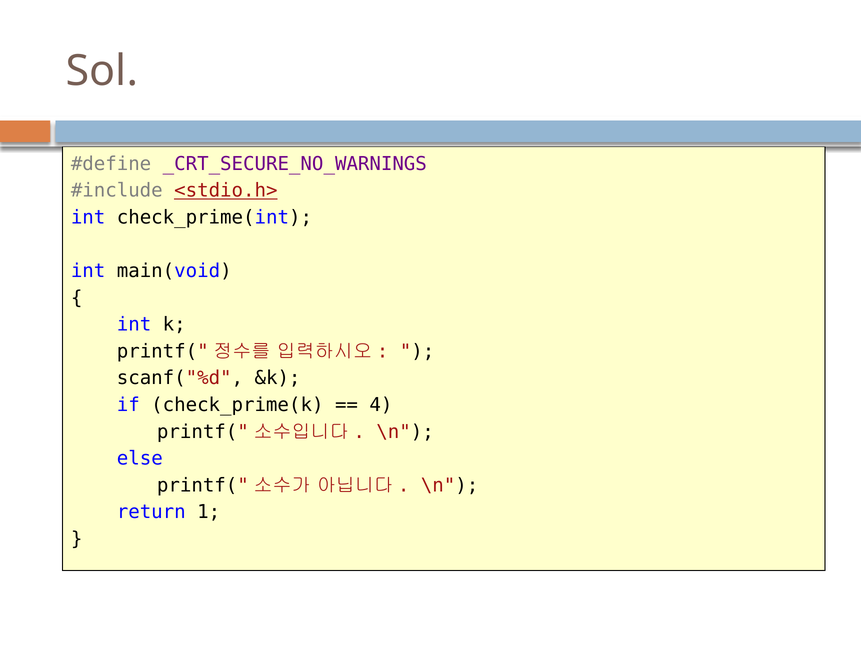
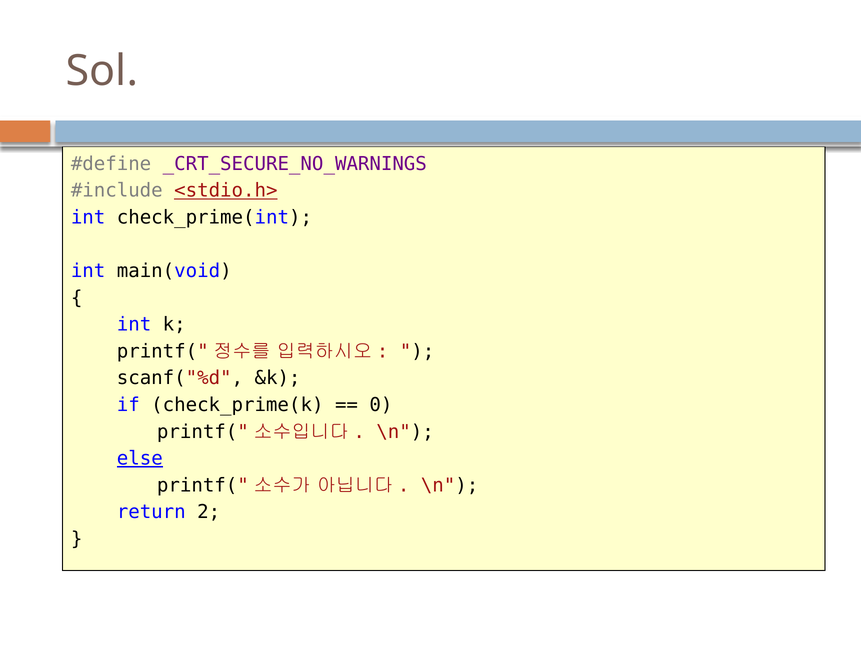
4: 4 -> 0
else underline: none -> present
1: 1 -> 2
